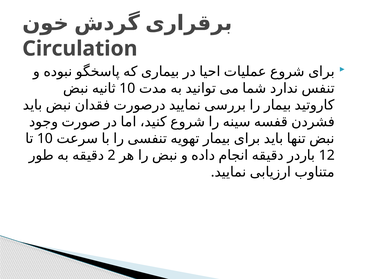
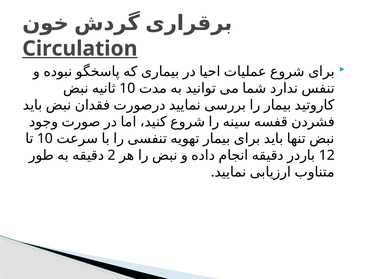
Circulation underline: none -> present
